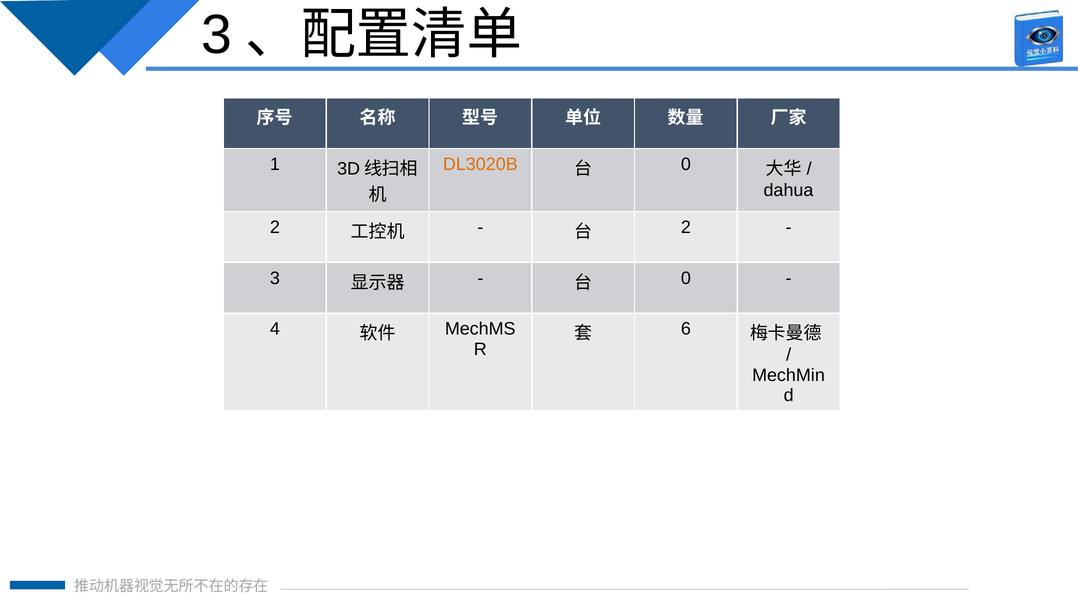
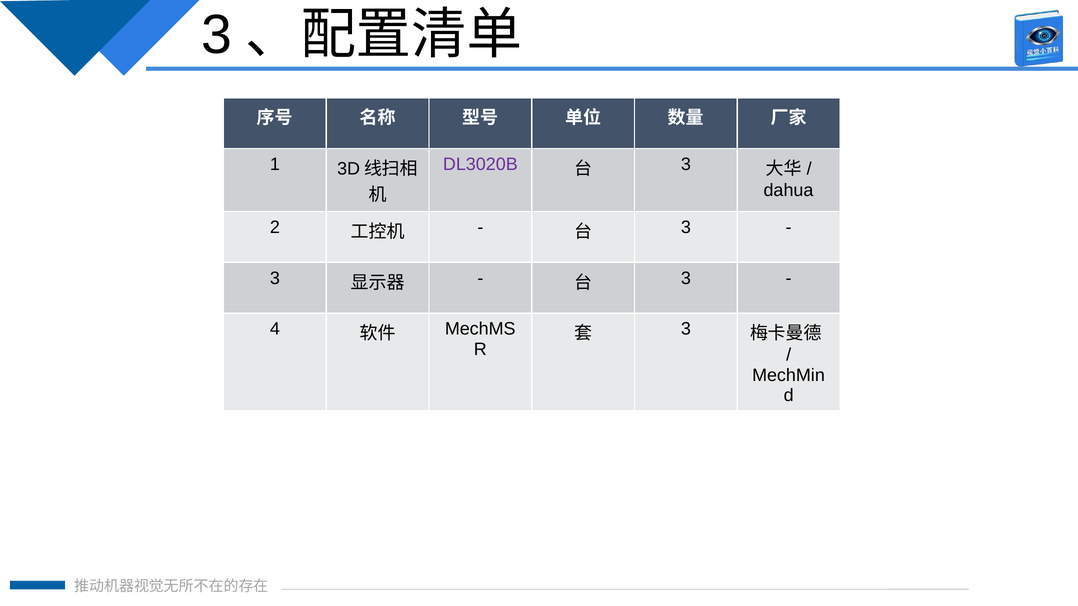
DL3020B colour: orange -> purple
0 at (686, 164): 0 -> 3
2 at (686, 227): 2 -> 3
0 at (686, 278): 0 -> 3
6 at (686, 329): 6 -> 3
